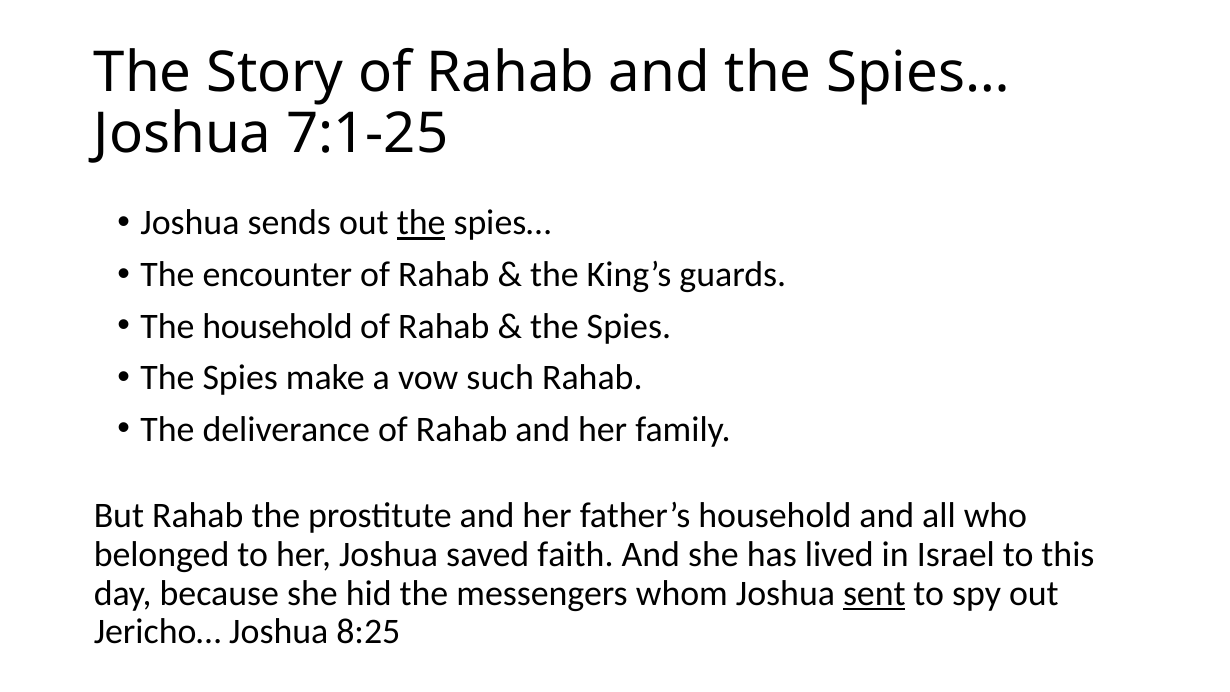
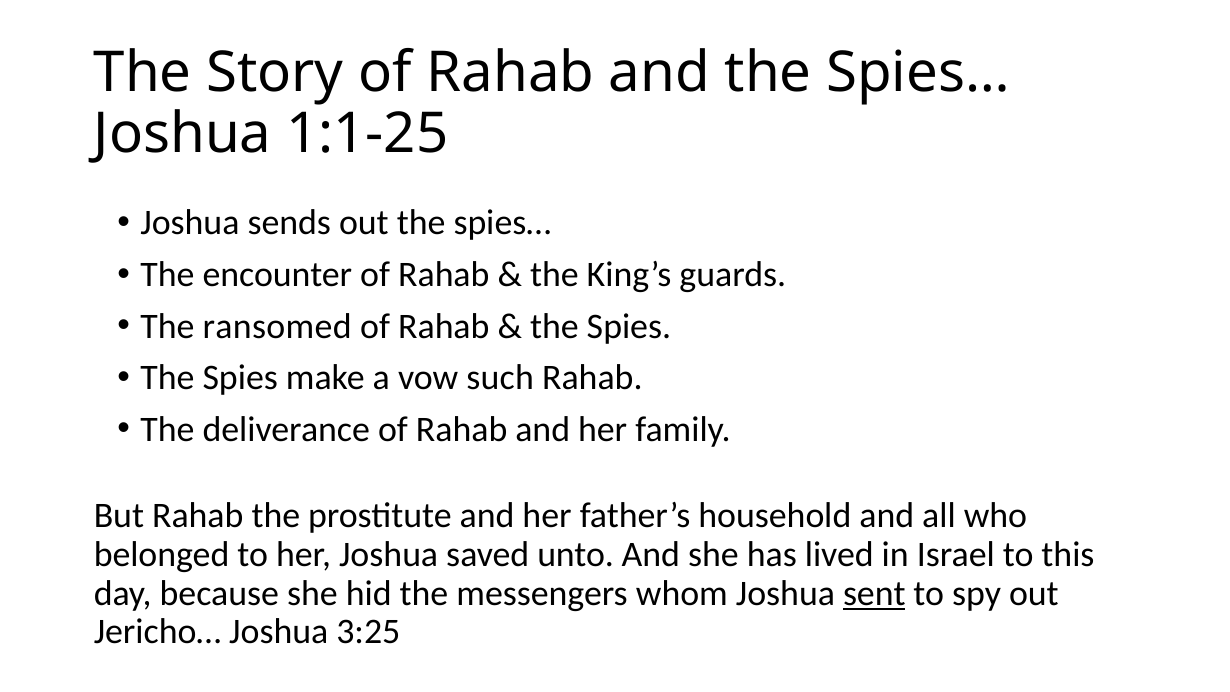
7:1-25: 7:1-25 -> 1:1-25
the at (421, 223) underline: present -> none
The household: household -> ransomed
faith: faith -> unto
8:25: 8:25 -> 3:25
